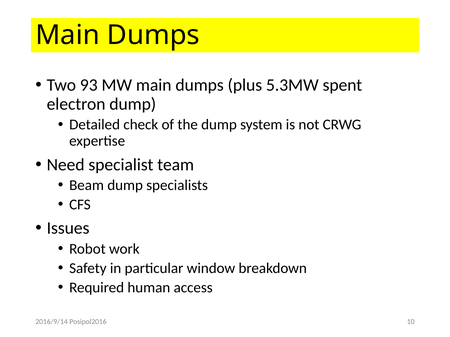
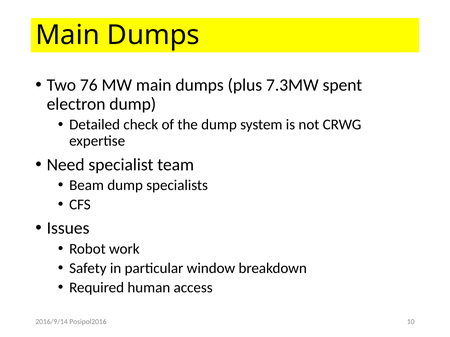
93: 93 -> 76
5.3MW: 5.3MW -> 7.3MW
